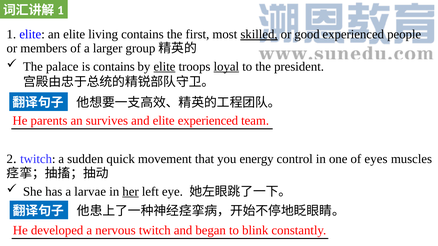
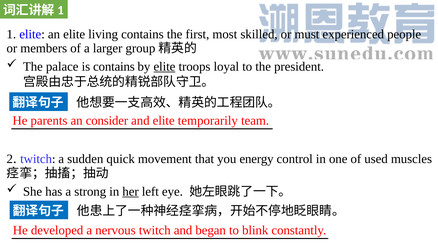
skilled underline: present -> none
good: good -> must
loyal underline: present -> none
survives: survives -> consider
elite experienced: experienced -> temporarily
eyes: eyes -> used
larvae: larvae -> strong
